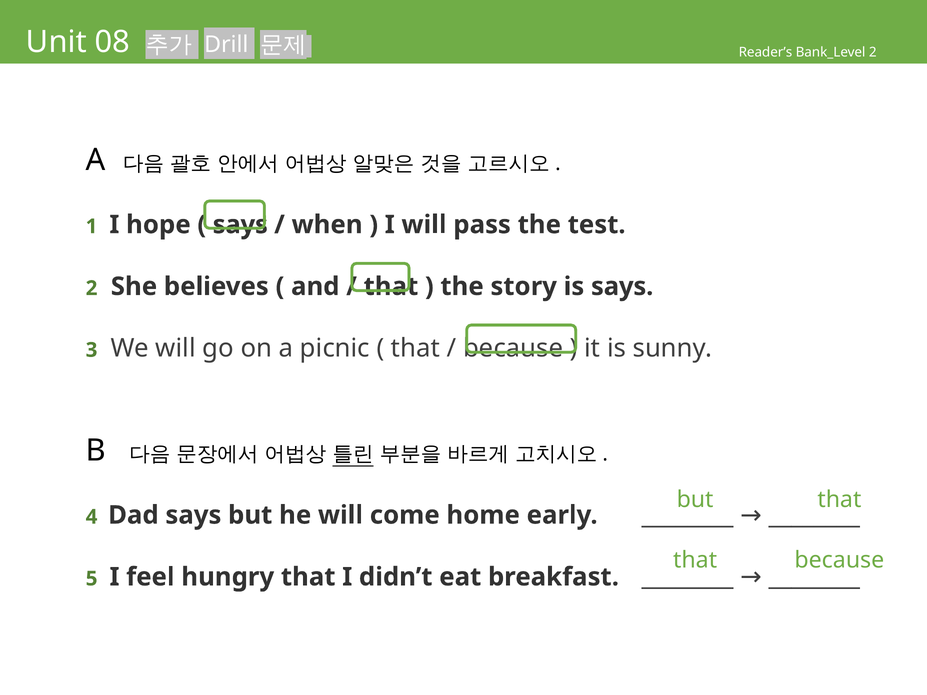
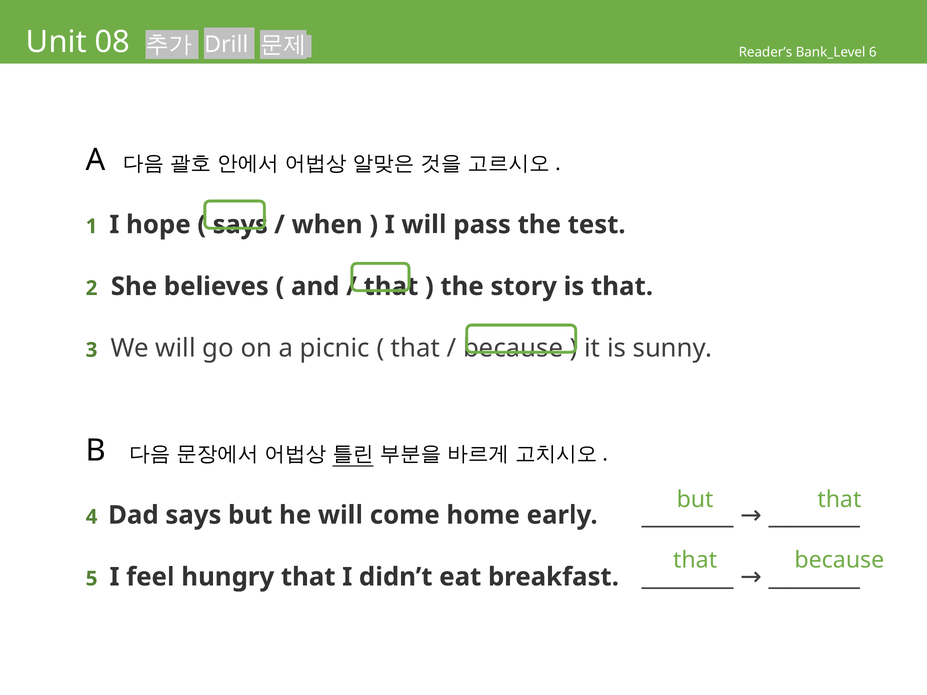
Bank_Level 2: 2 -> 6
is says: says -> that
